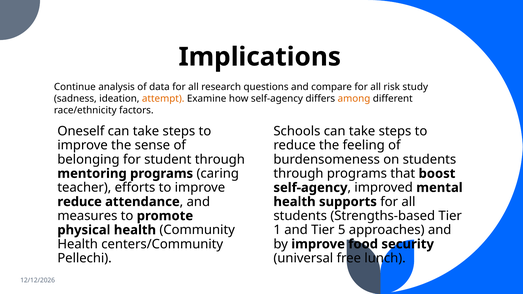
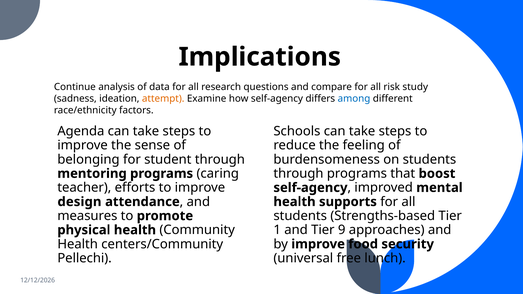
among colour: orange -> blue
Oneself: Oneself -> Agenda
reduce at (80, 202): reduce -> design
5: 5 -> 9
